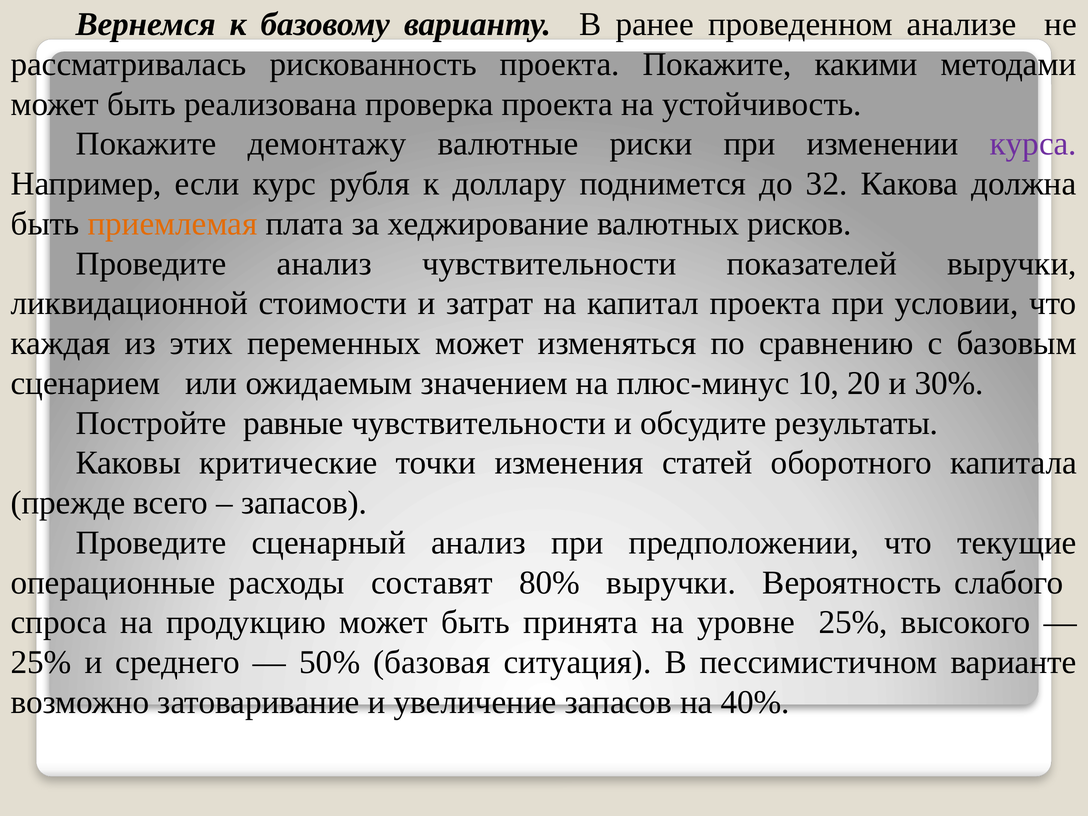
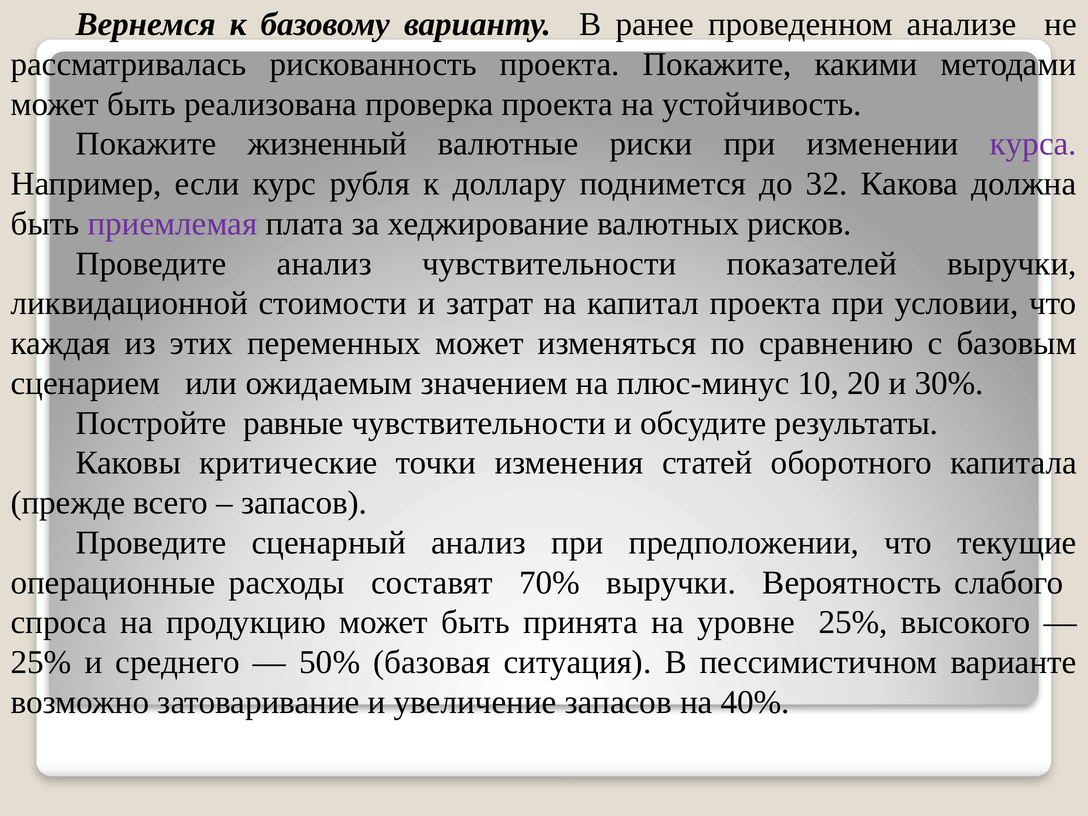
демонтажу: демонтажу -> жизненный
приемлемая colour: orange -> purple
80%: 80% -> 70%
